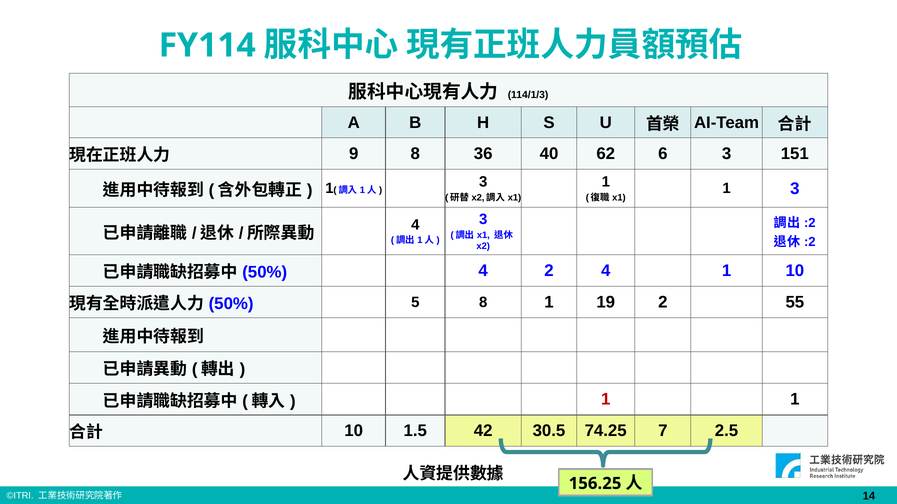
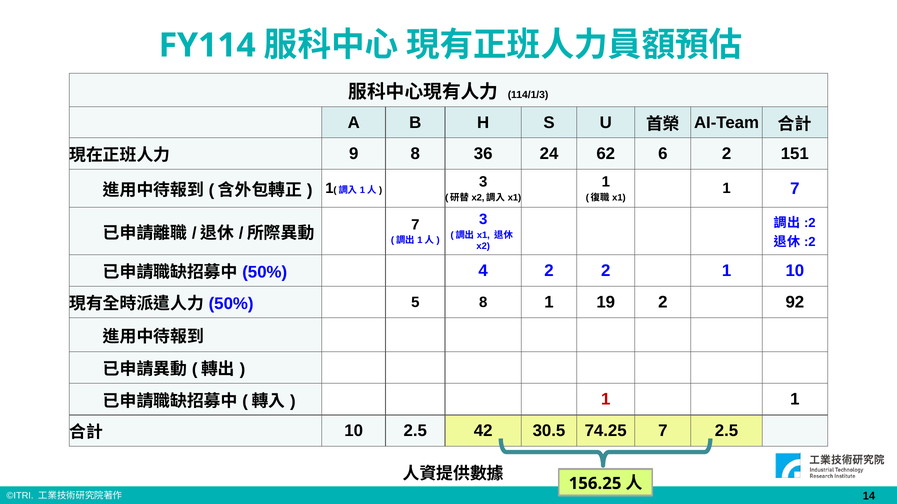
40: 40 -> 24
6 3: 3 -> 2
1 3: 3 -> 7
4 at (415, 225): 4 -> 7
2 4: 4 -> 2
55: 55 -> 92
10 1.5: 1.5 -> 2.5
